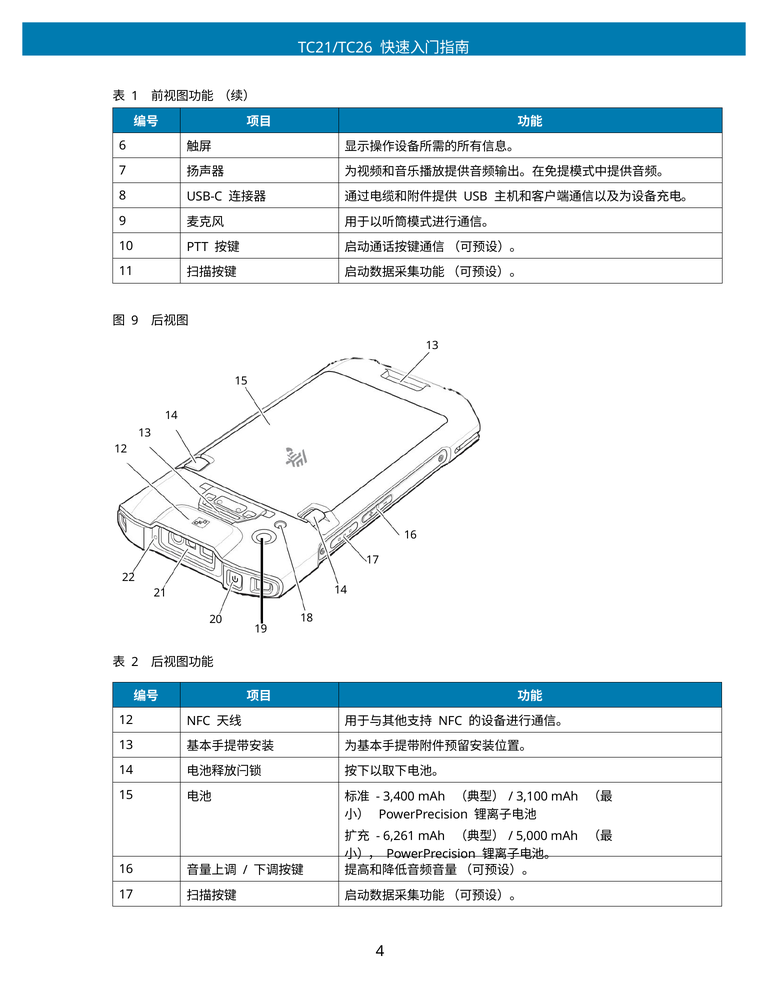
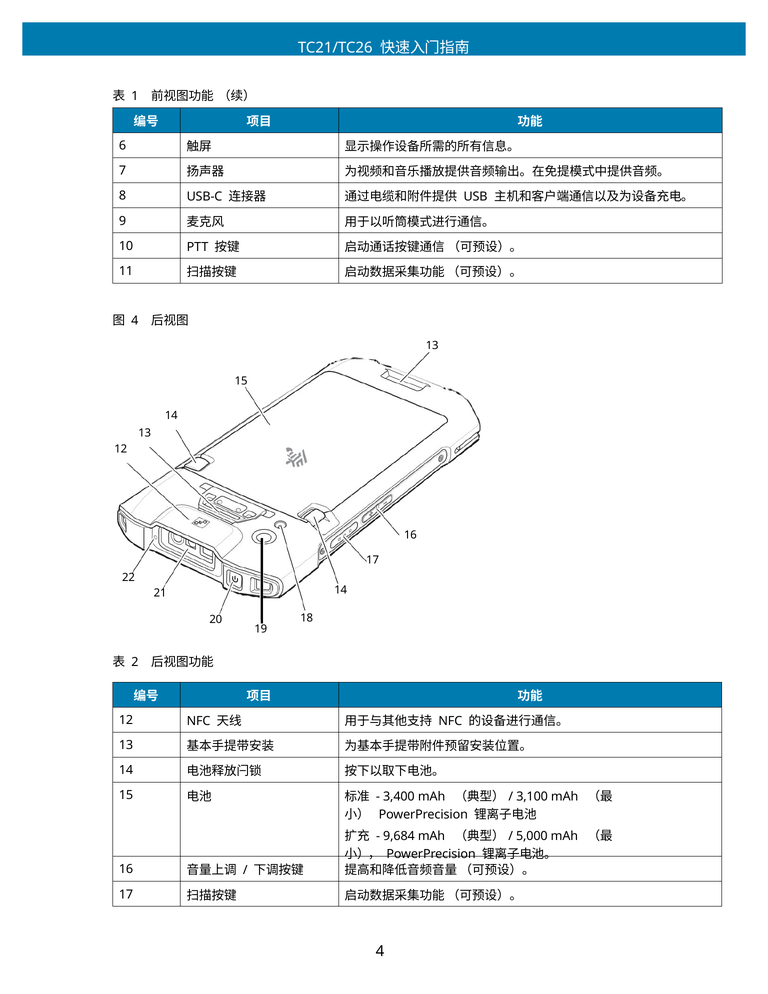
9 at (135, 321): 9 -> 4
6,261: 6,261 -> 9,684
